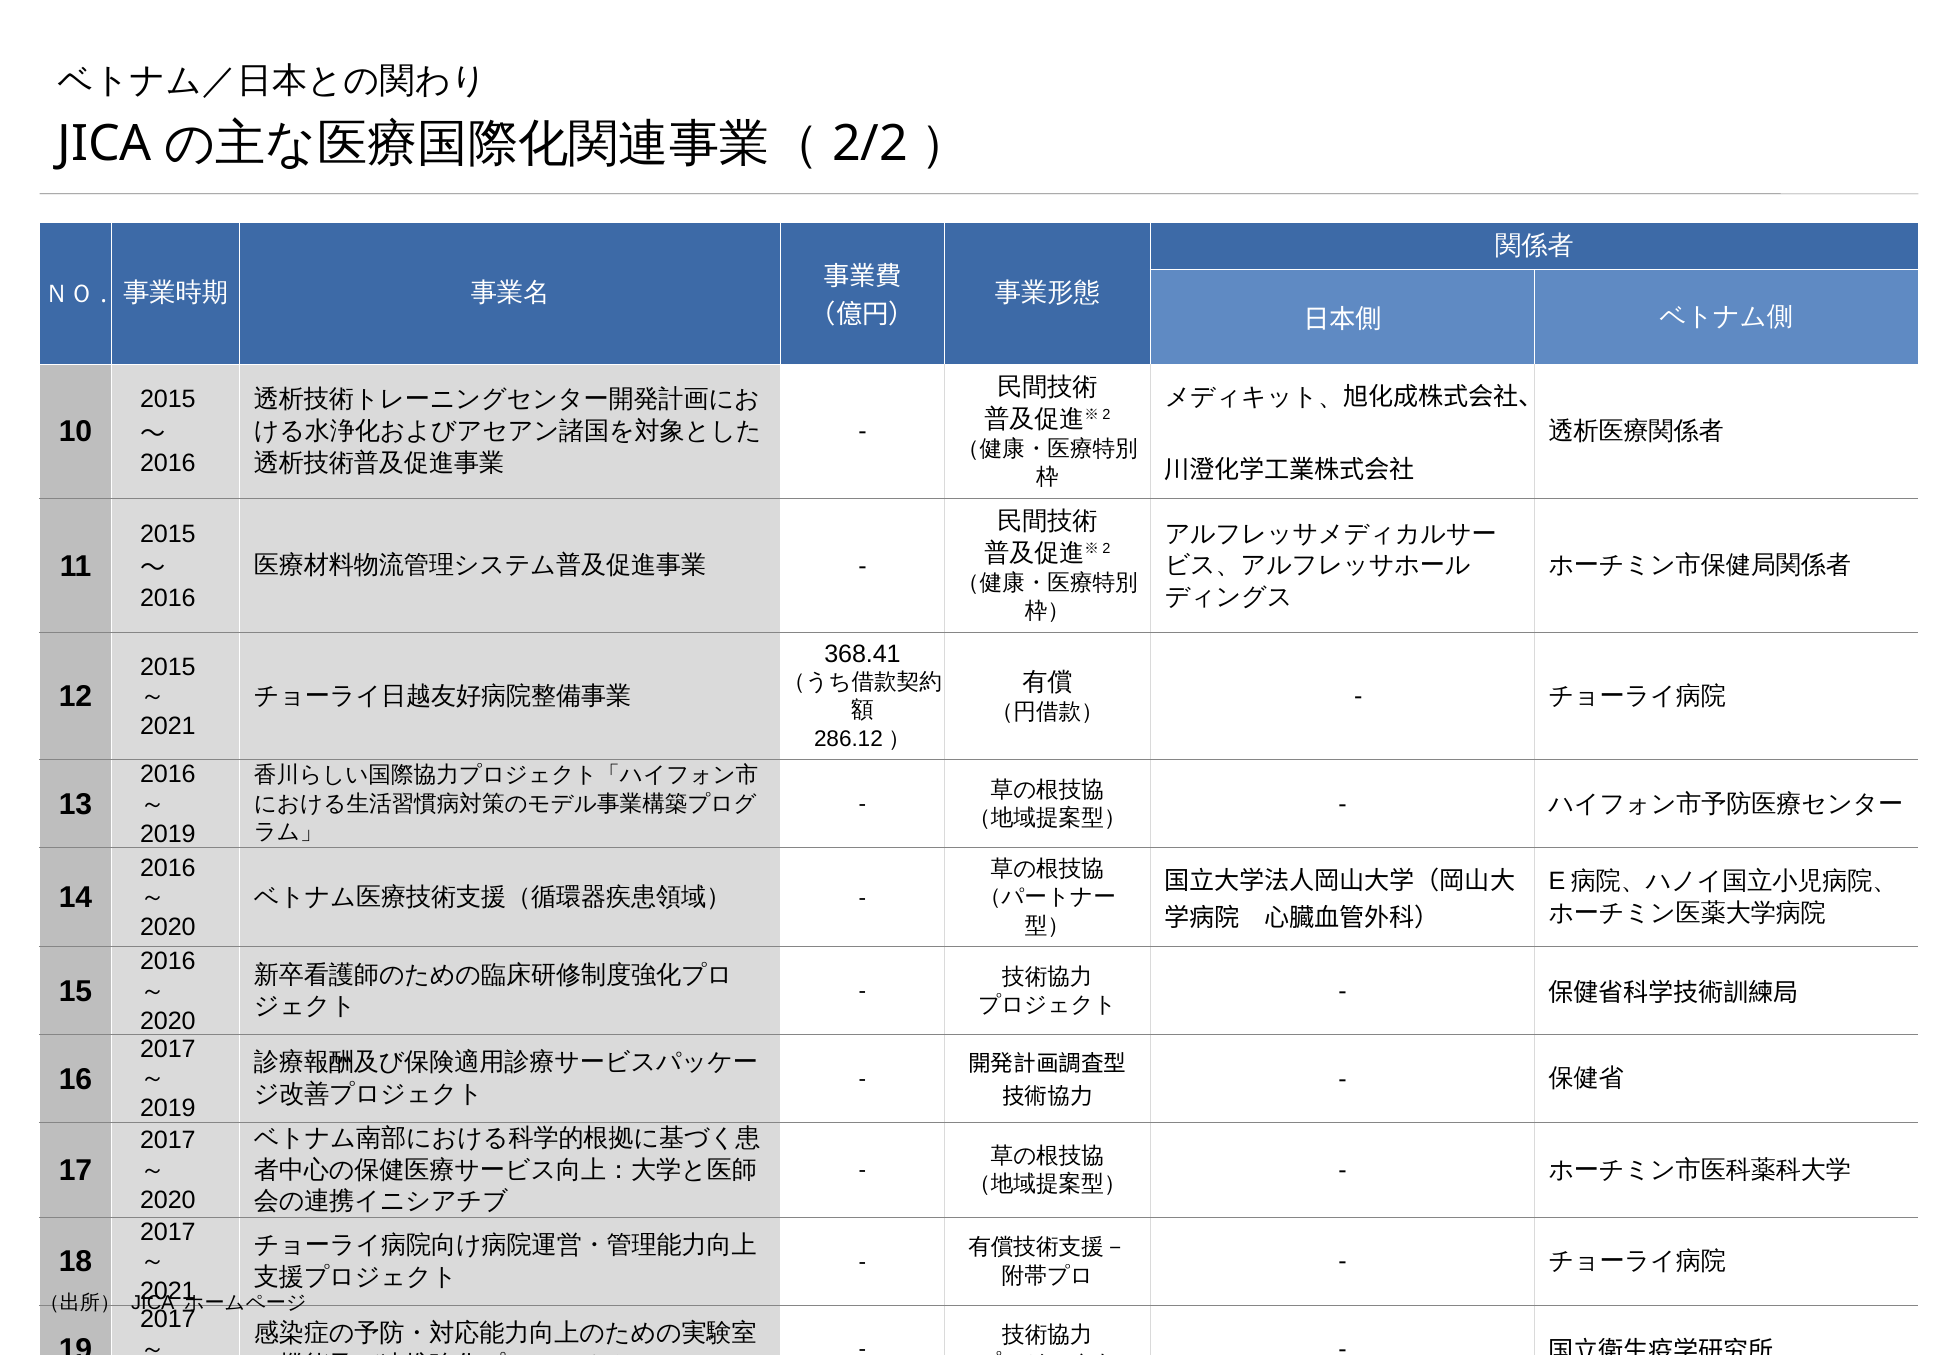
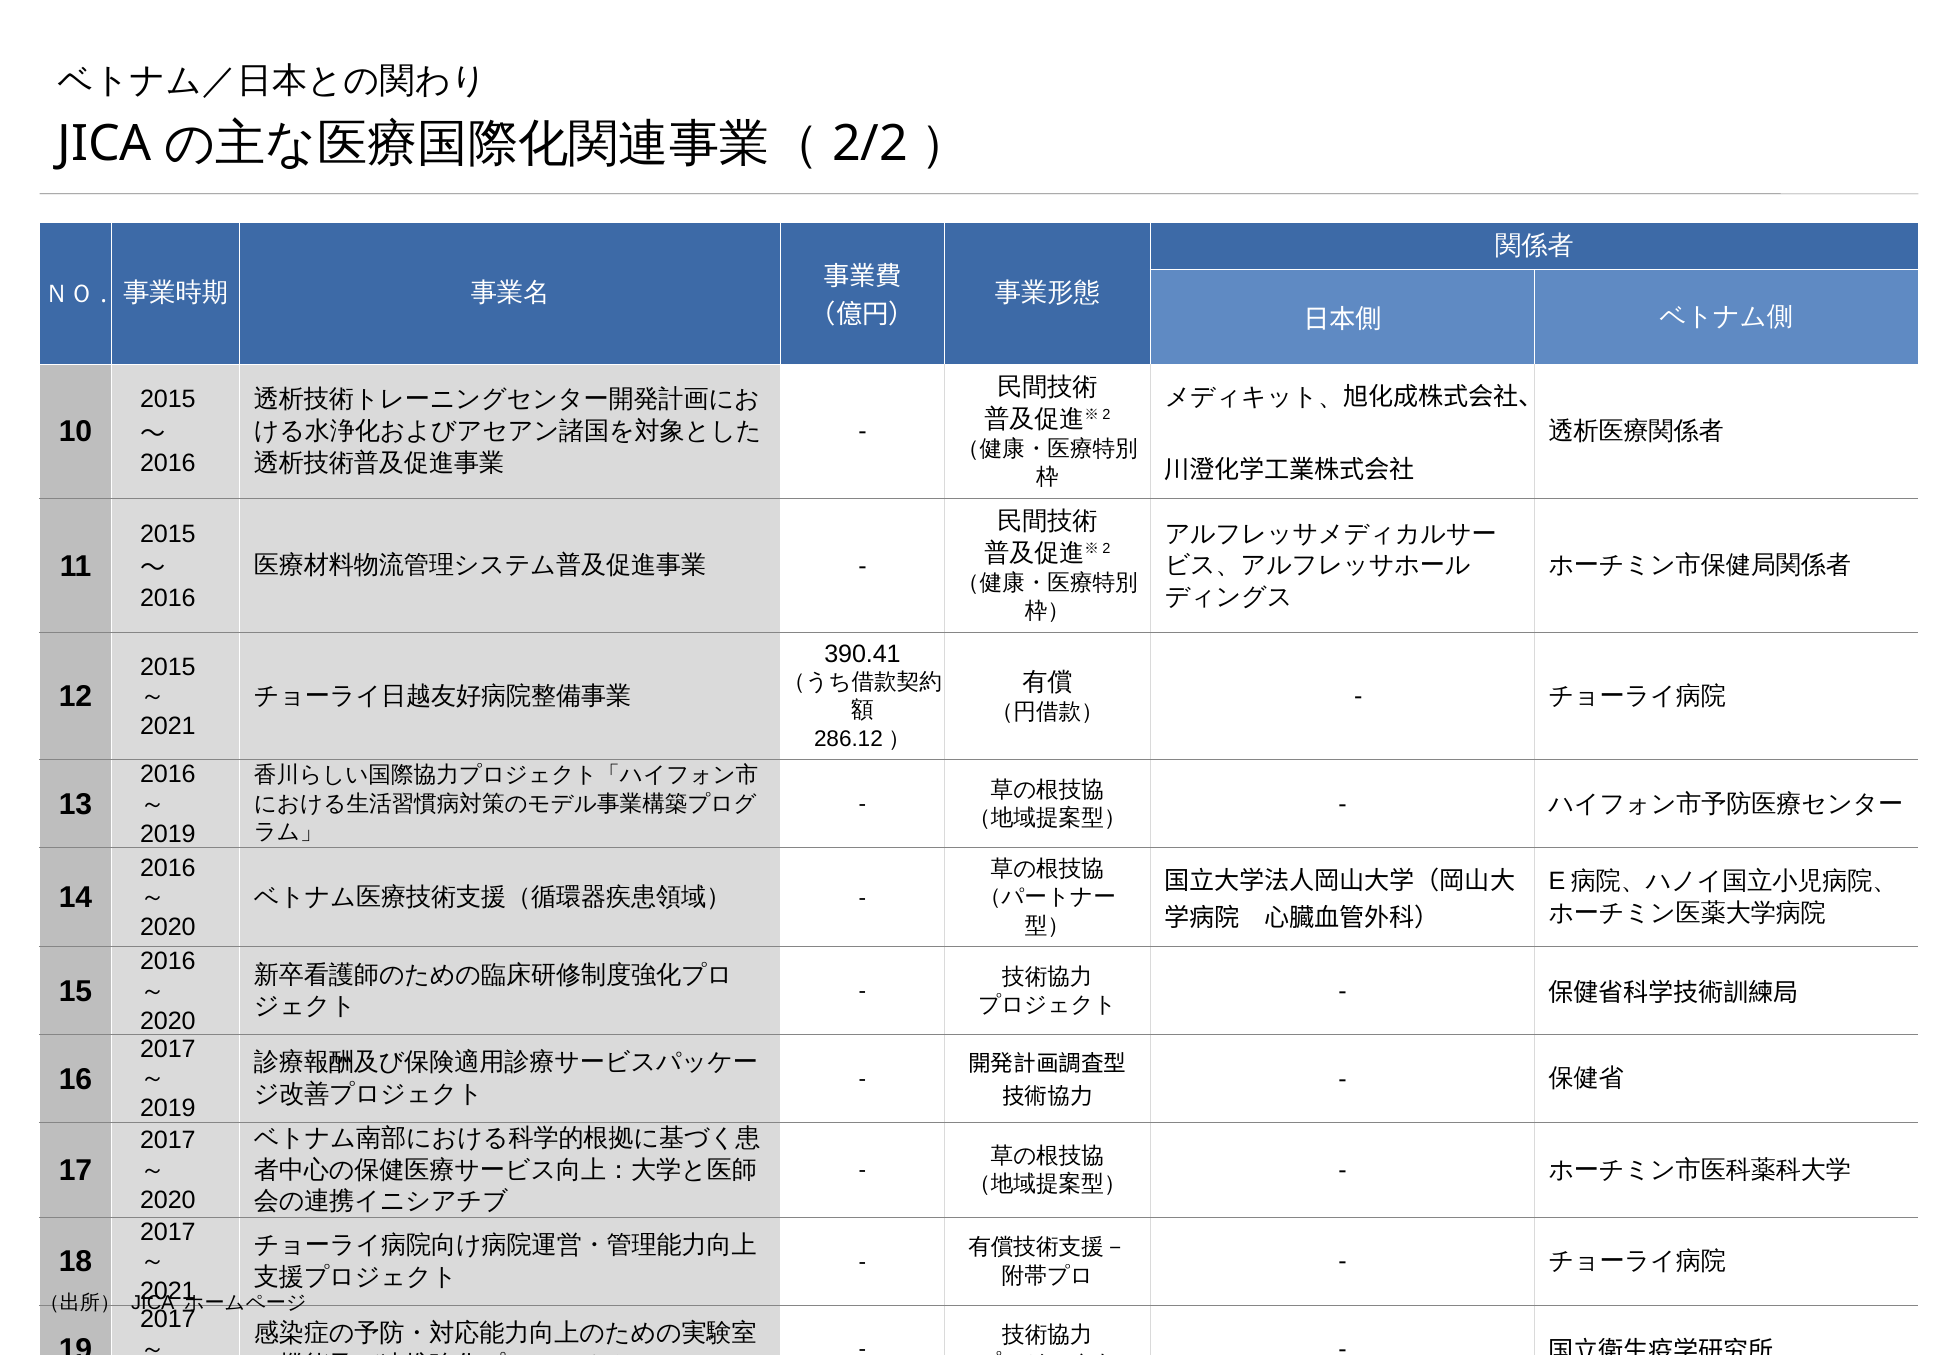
368.41: 368.41 -> 390.41
